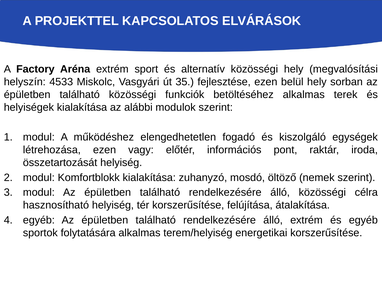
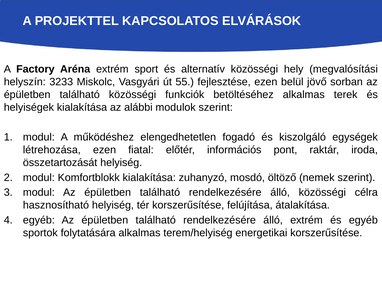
4533: 4533 -> 3233
35: 35 -> 55
belül hely: hely -> jövő
vagy: vagy -> fiatal
